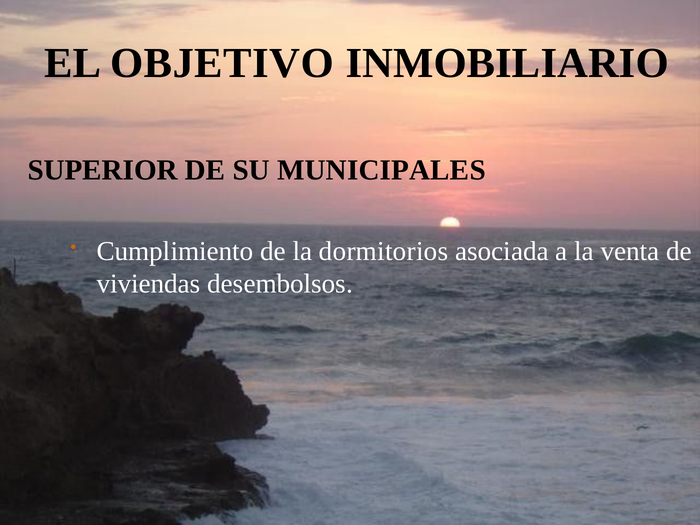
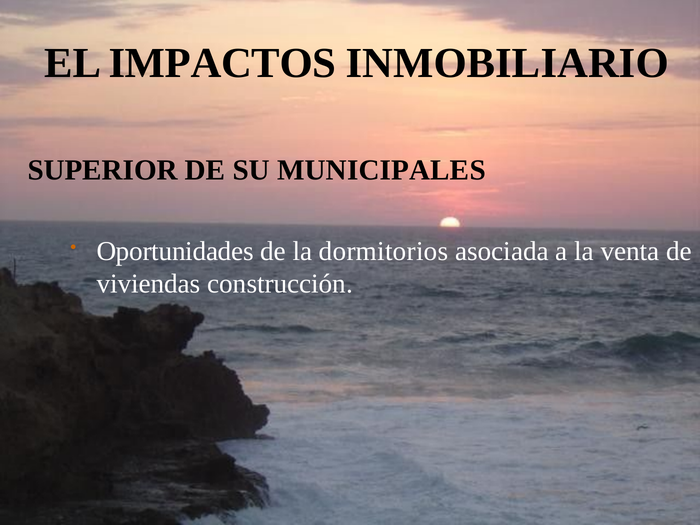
OBJETIVO: OBJETIVO -> IMPACTOS
Cumplimiento: Cumplimiento -> Oportunidades
desembolsos: desembolsos -> construcción
